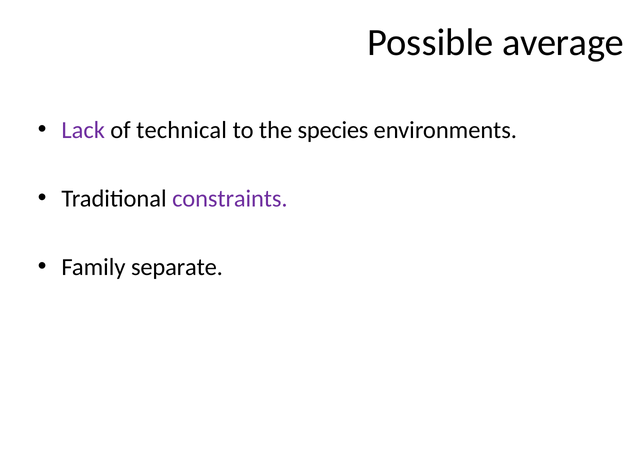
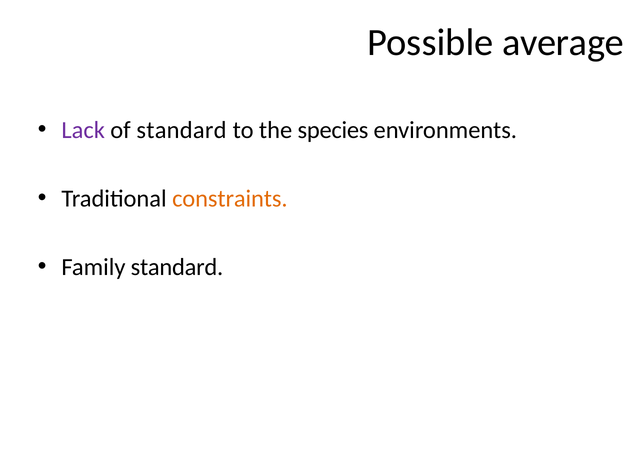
of technical: technical -> standard
constraints colour: purple -> orange
Family separate: separate -> standard
